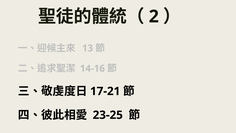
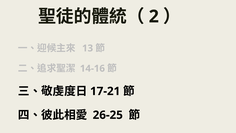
23-25: 23-25 -> 26-25
